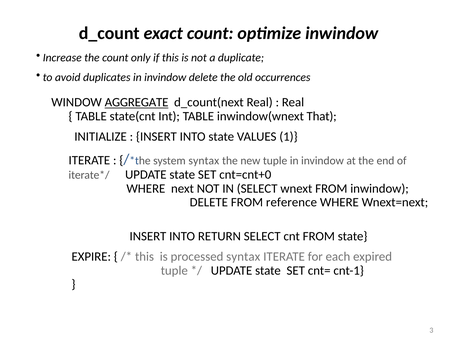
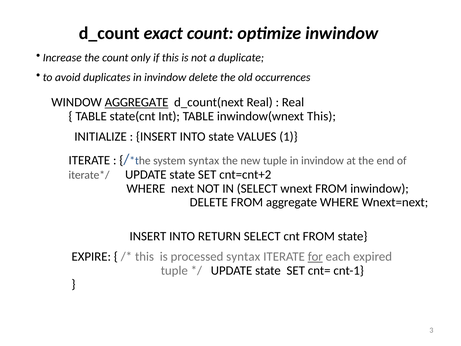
inwindow(wnext That: That -> This
cnt=cnt+0: cnt=cnt+0 -> cnt=cnt+2
FROM reference: reference -> aggregate
for underline: none -> present
